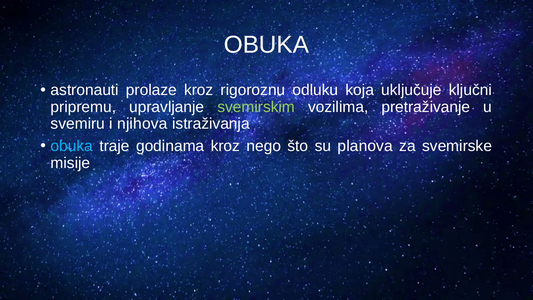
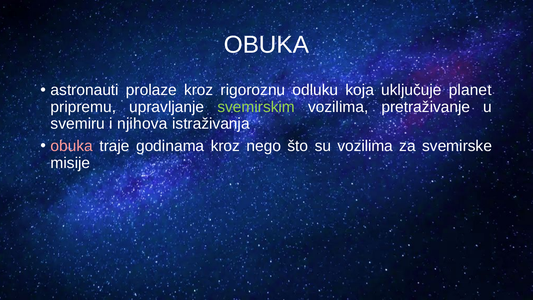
ključni: ključni -> planet
obuka at (72, 146) colour: light blue -> pink
su planova: planova -> vozilima
